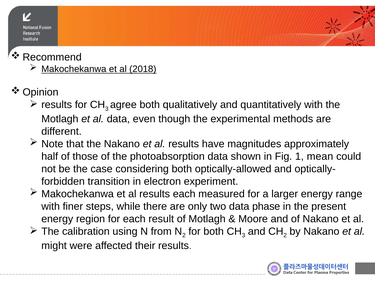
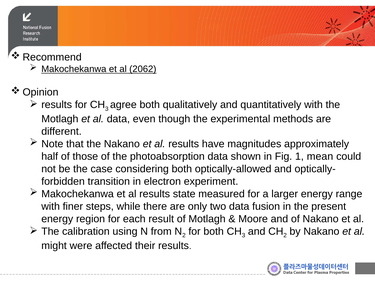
2018: 2018 -> 2062
results each: each -> state
phase: phase -> fusion
